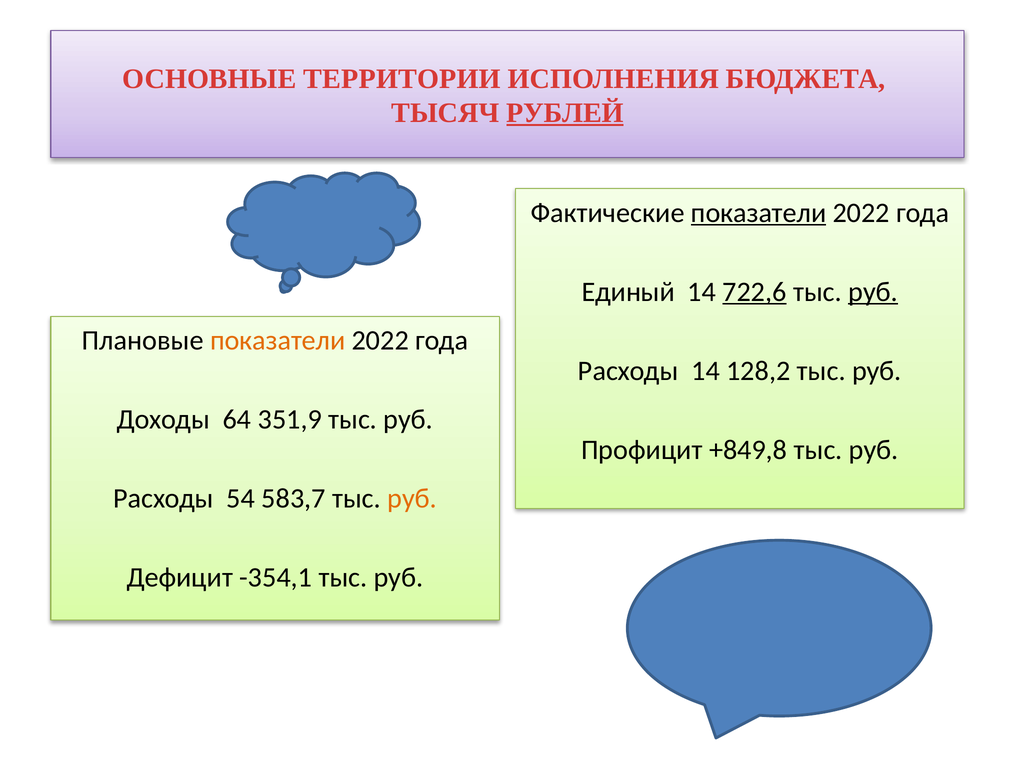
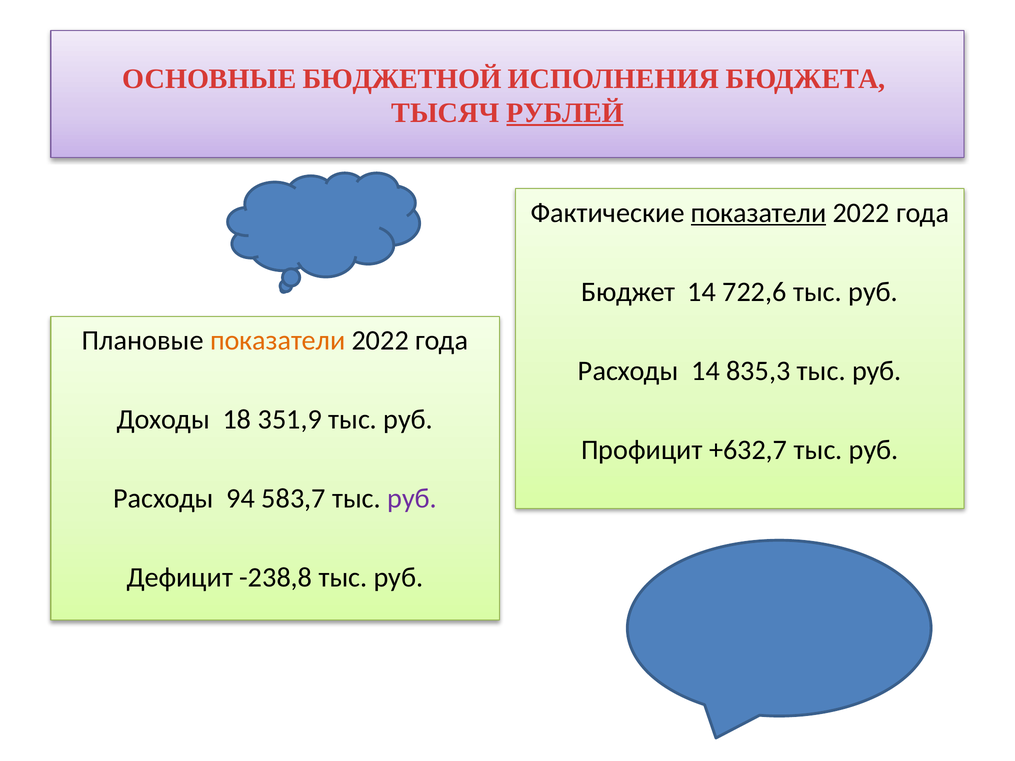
ТЕРРИТОРИИ: ТЕРРИТОРИИ -> БЮДЖЕТНОЙ
Единый: Единый -> Бюджет
722,6 underline: present -> none
руб at (873, 292) underline: present -> none
128,2: 128,2 -> 835,3
64: 64 -> 18
+849,8: +849,8 -> +632,7
54: 54 -> 94
руб at (412, 499) colour: orange -> purple
-354,1: -354,1 -> -238,8
